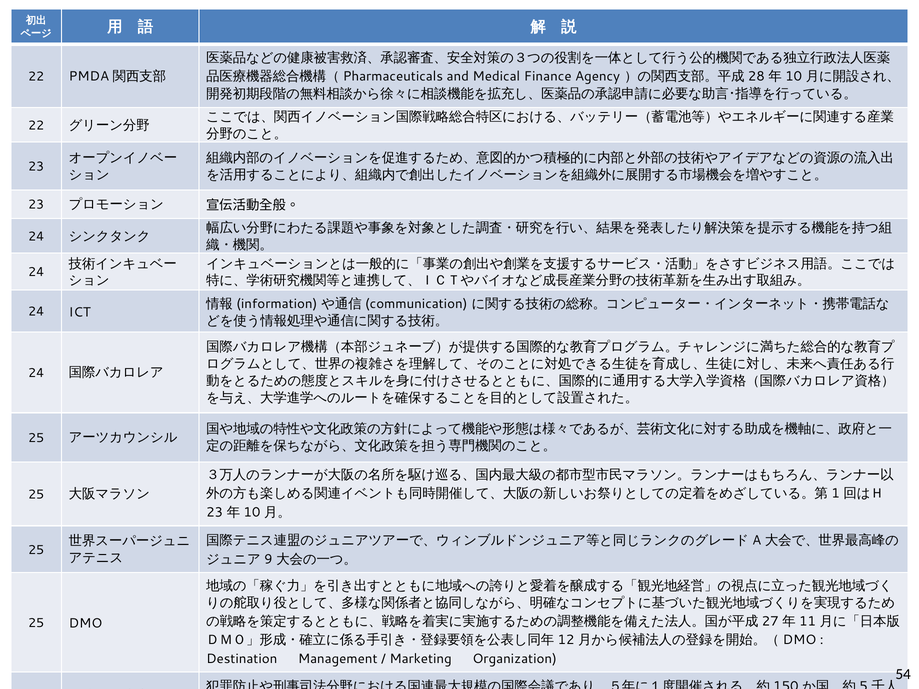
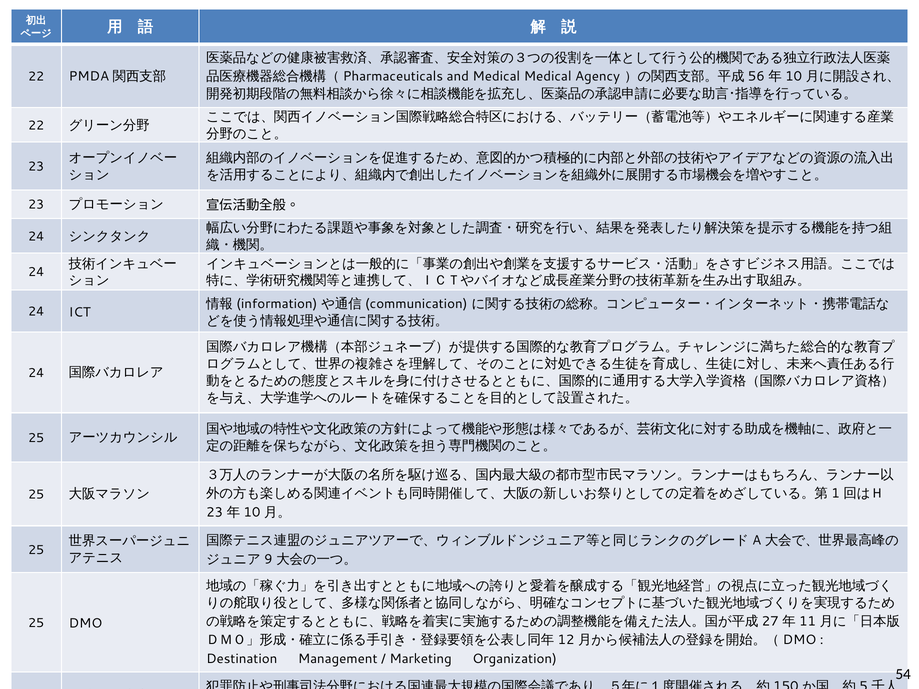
Medical Finance: Finance -> Medical
28: 28 -> 56
